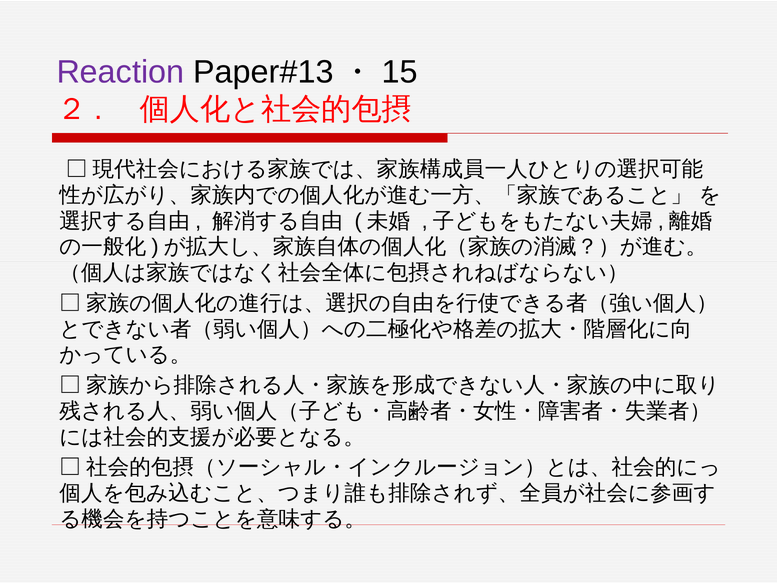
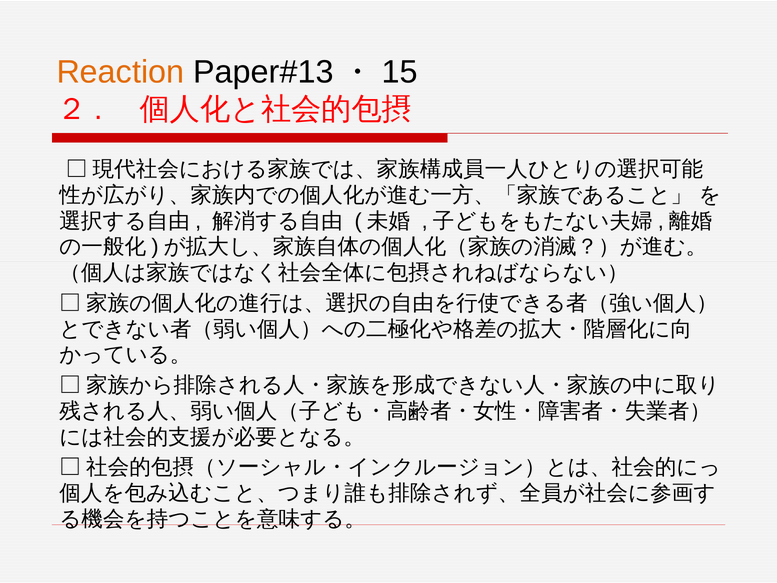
Reaction colour: purple -> orange
